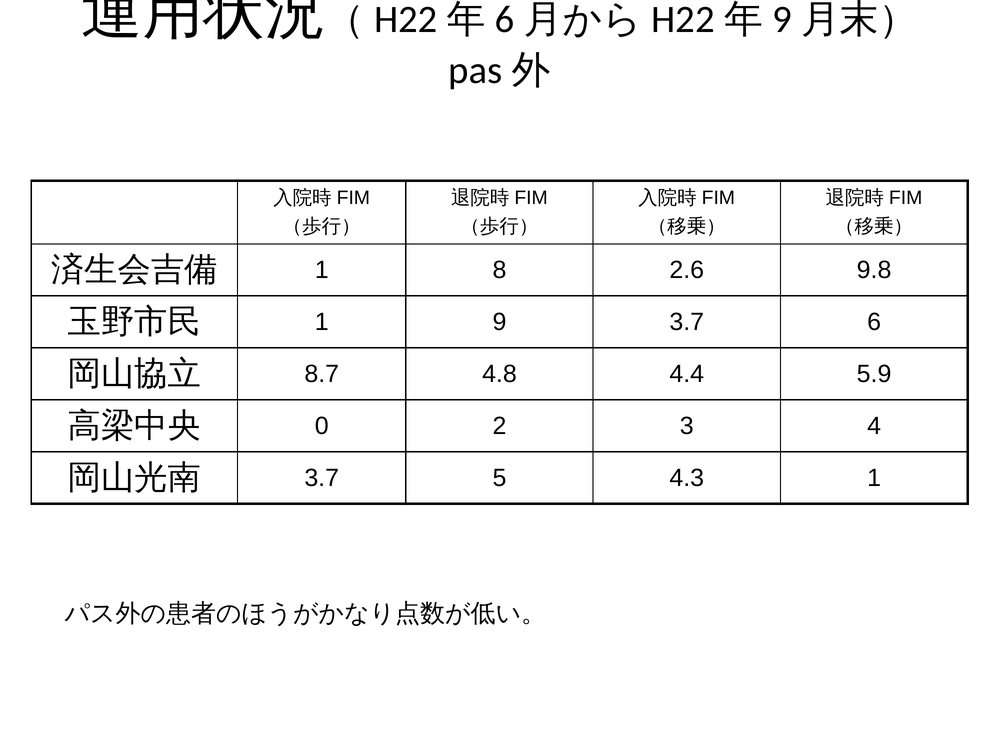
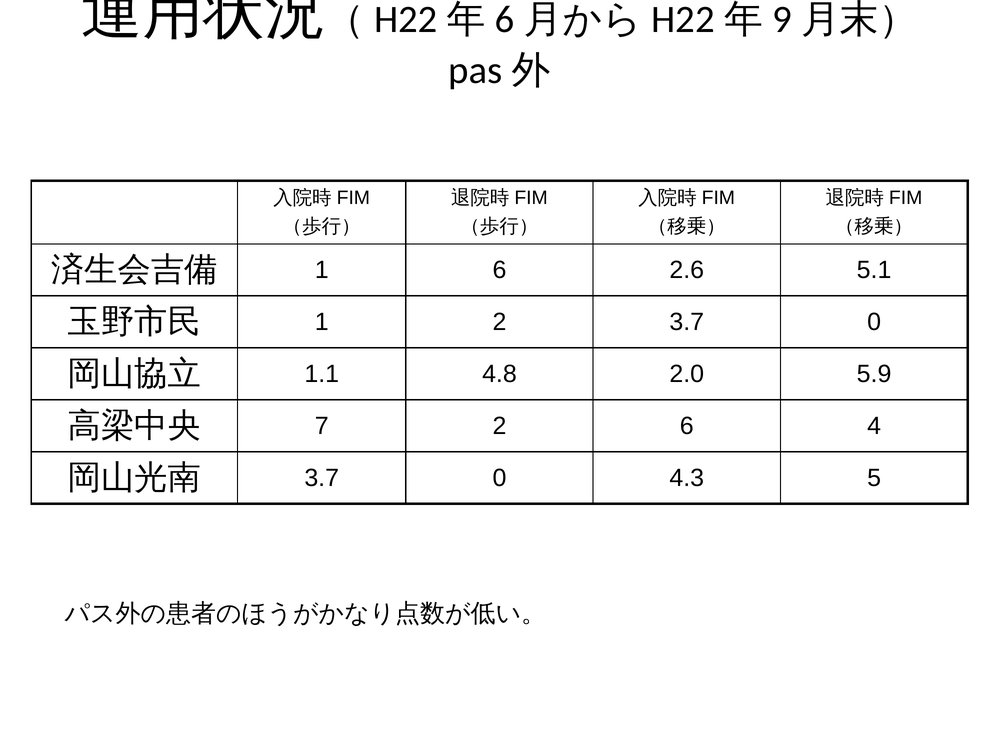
1 8: 8 -> 6
9.8: 9.8 -> 5.1
1 9: 9 -> 2
6 at (874, 322): 6 -> 0
8.7: 8.7 -> 1.1
4.4: 4.4 -> 2.0
0: 0 -> 7
2 3: 3 -> 6
5 at (500, 478): 5 -> 0
4.3 1: 1 -> 5
